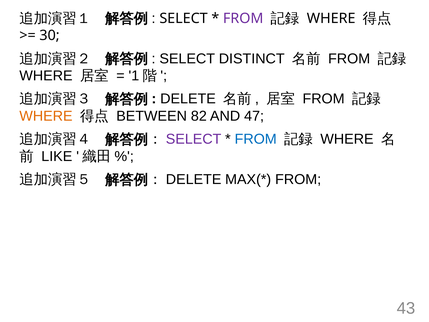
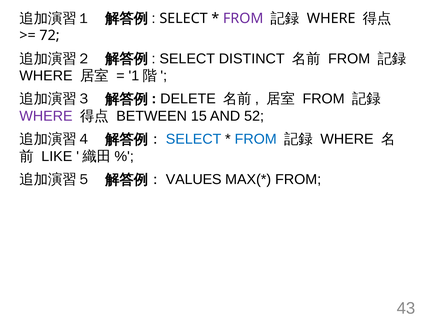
30: 30 -> 72
WHERE at (46, 116) colour: orange -> purple
82: 82 -> 15
47: 47 -> 52
SELECT at (194, 139) colour: purple -> blue
DELETE at (194, 179): DELETE -> VALUES
